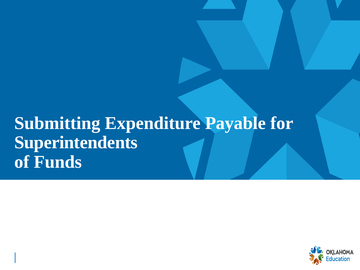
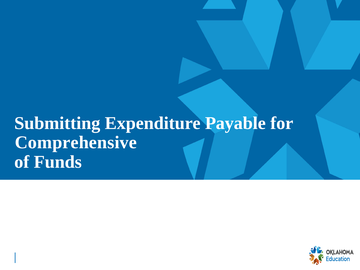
Superintendents: Superintendents -> Comprehensive
